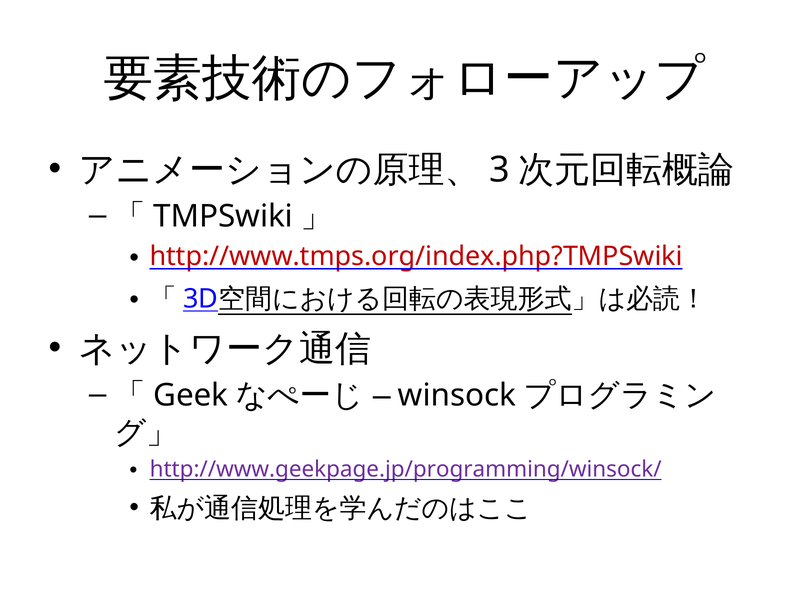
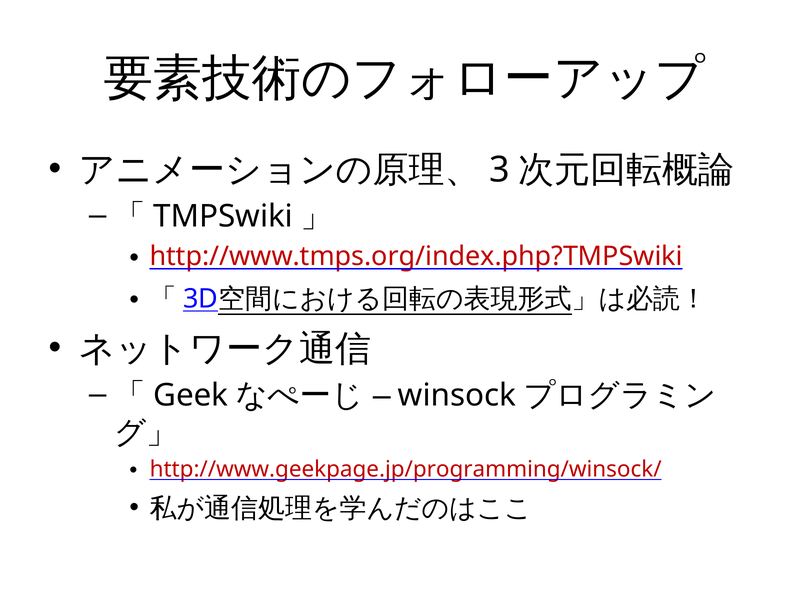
http://www.geekpage.jp/programming/winsock/ colour: purple -> red
